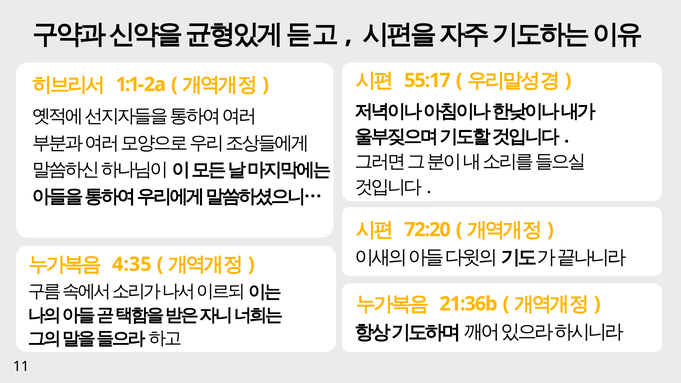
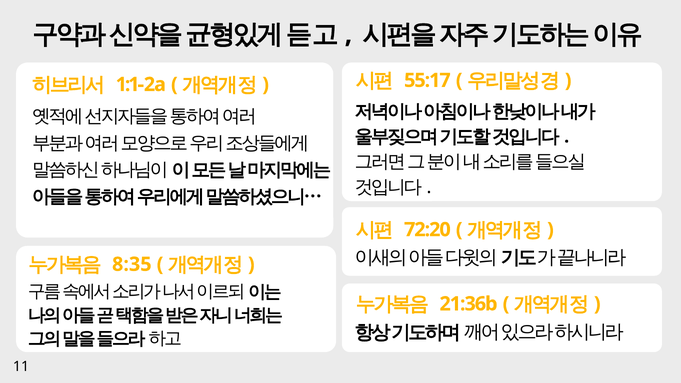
4:35: 4:35 -> 8:35
